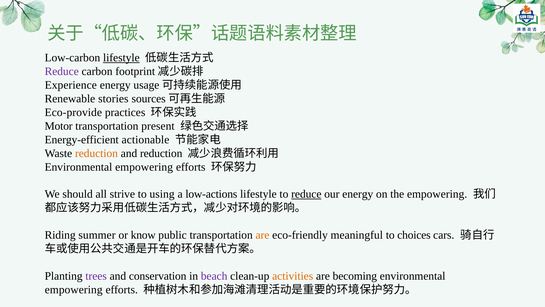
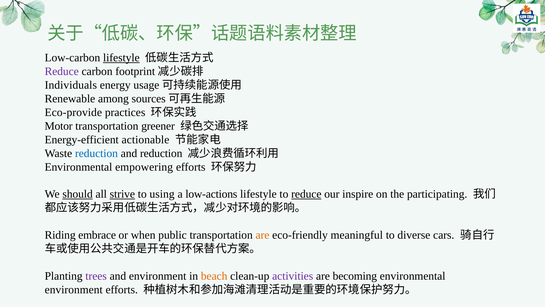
Experience: Experience -> Individuals
stories: stories -> among
present: present -> greener
reduction at (96, 153) colour: orange -> blue
should underline: none -> present
strive underline: none -> present
our energy: energy -> inspire
the empowering: empowering -> participating
summer: summer -> embrace
know: know -> when
choices: choices -> diverse
and conservation: conservation -> environment
beach colour: purple -> orange
activities colour: orange -> purple
empowering at (74, 289): empowering -> environment
